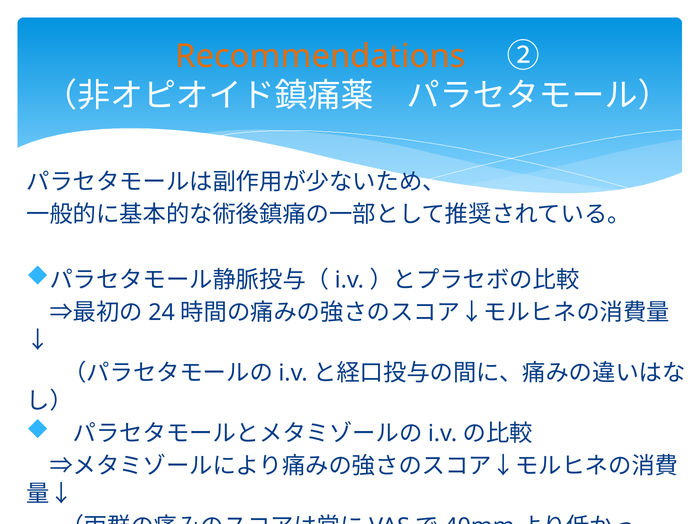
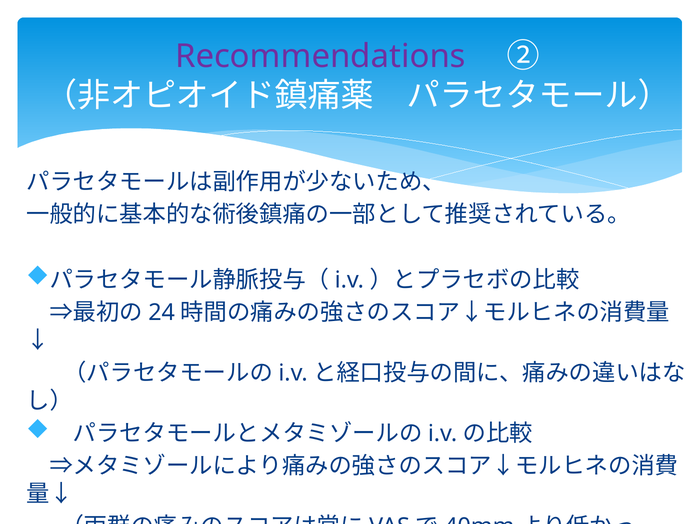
Recommendations colour: orange -> purple
